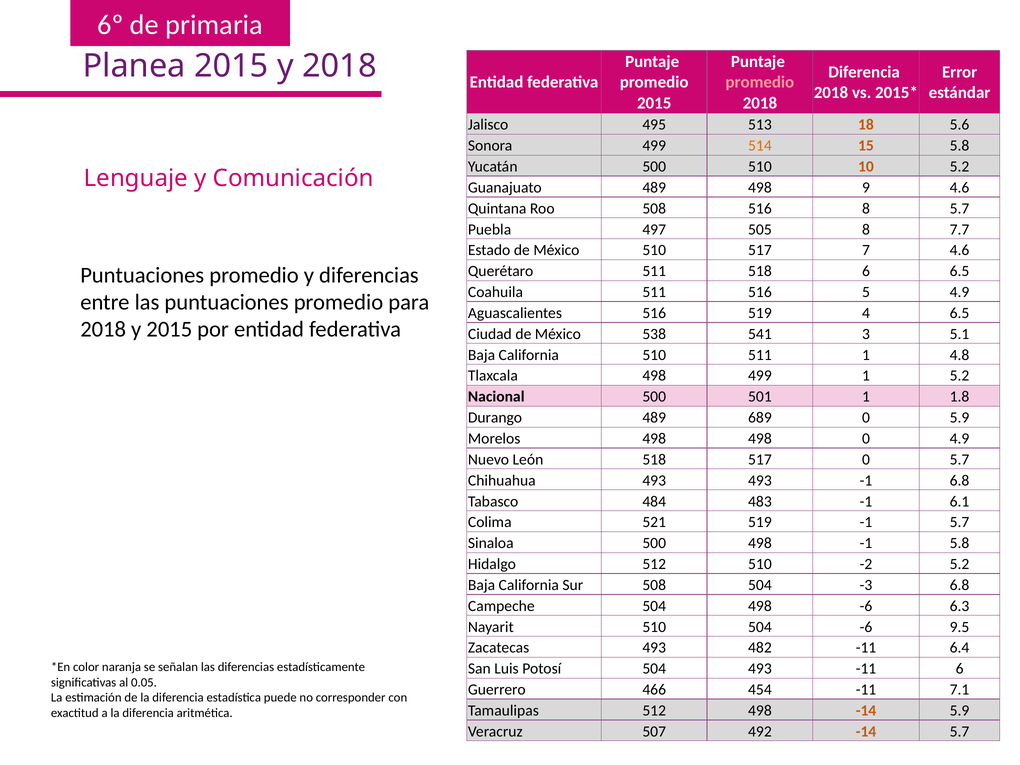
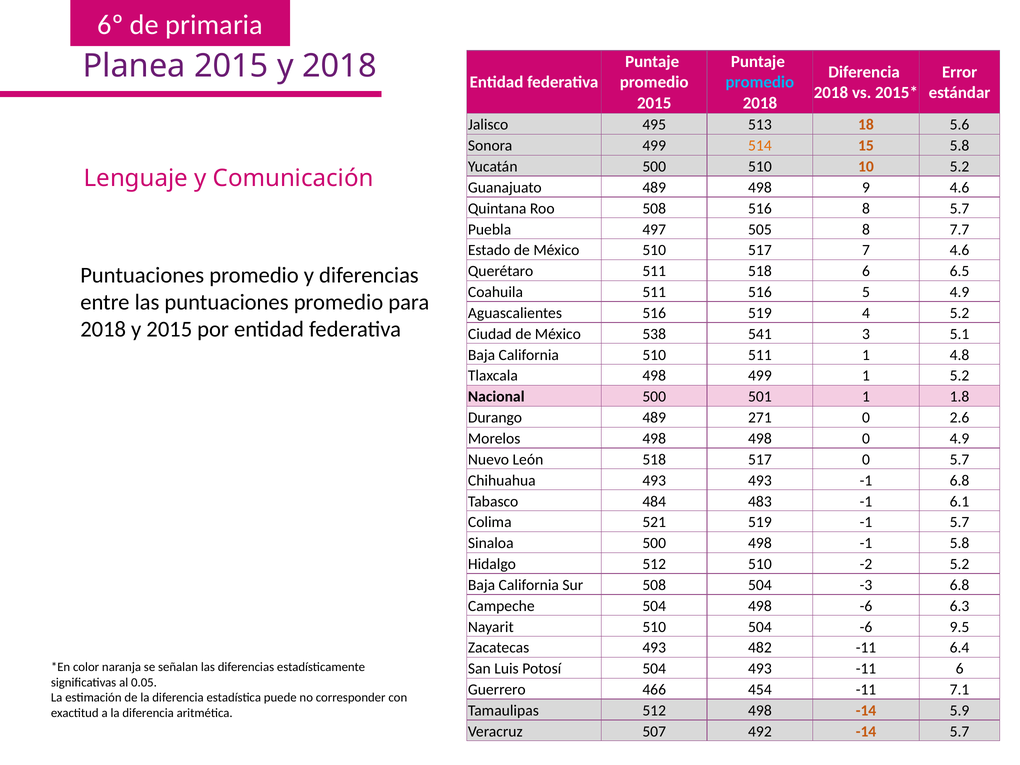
promedio at (760, 82) colour: pink -> light blue
4 6.5: 6.5 -> 5.2
689: 689 -> 271
0 5.9: 5.9 -> 2.6
